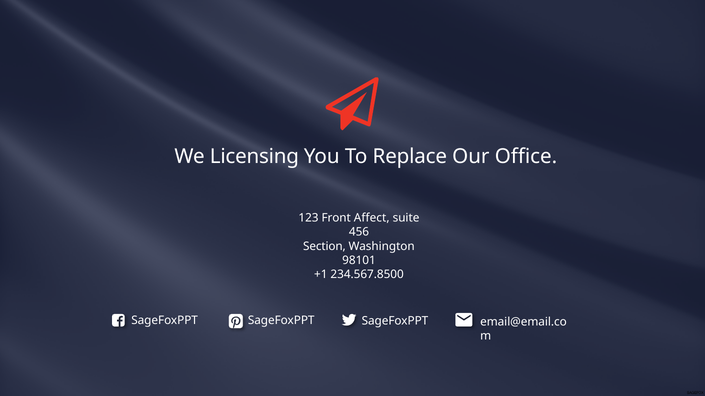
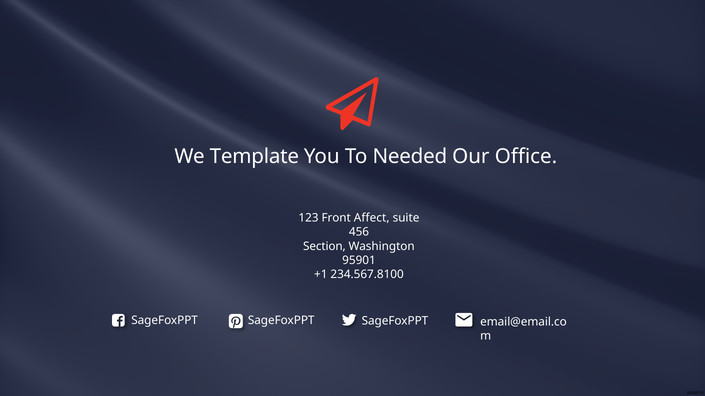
Licensing: Licensing -> Template
Replace: Replace -> Needed
98101: 98101 -> 95901
234.567.8500: 234.567.8500 -> 234.567.8100
